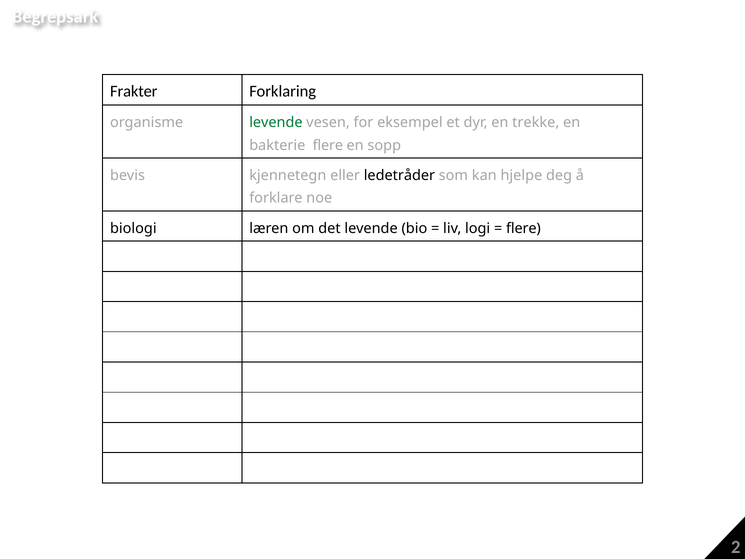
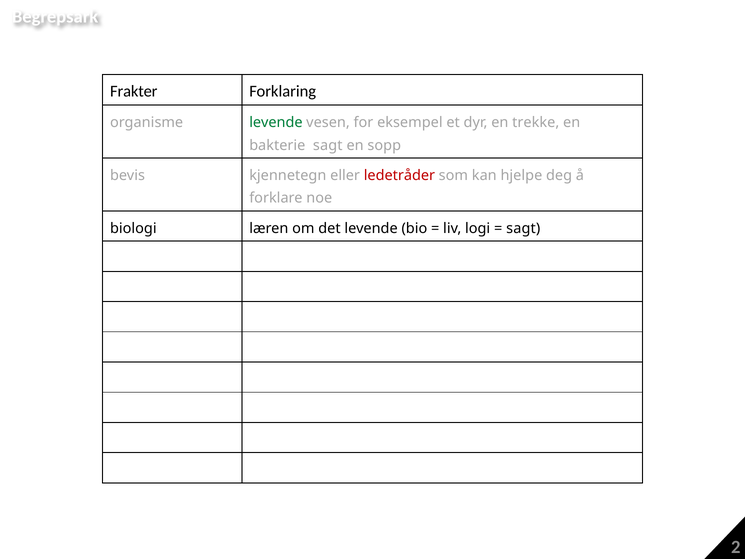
bakterie flere: flere -> sagt
ledetråder colour: black -> red
flere at (523, 228): flere -> sagt
